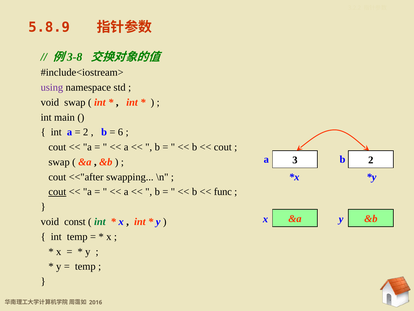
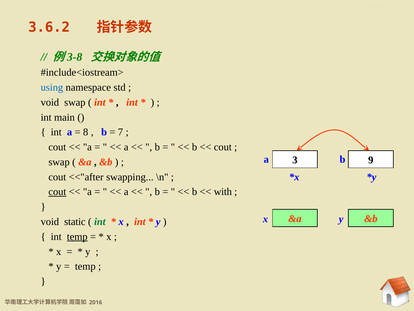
5.8.9: 5.8.9 -> 3.6.2
using colour: purple -> blue
2 at (86, 132): 2 -> 8
6: 6 -> 7
a 2: 2 -> 9
func: func -> with
const: const -> static
temp at (77, 236) underline: none -> present
